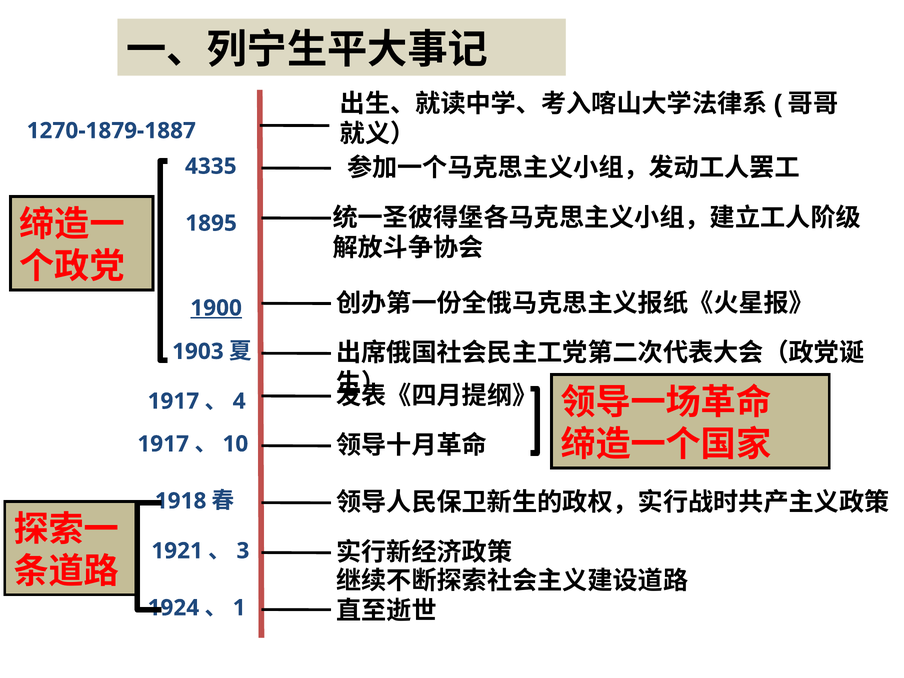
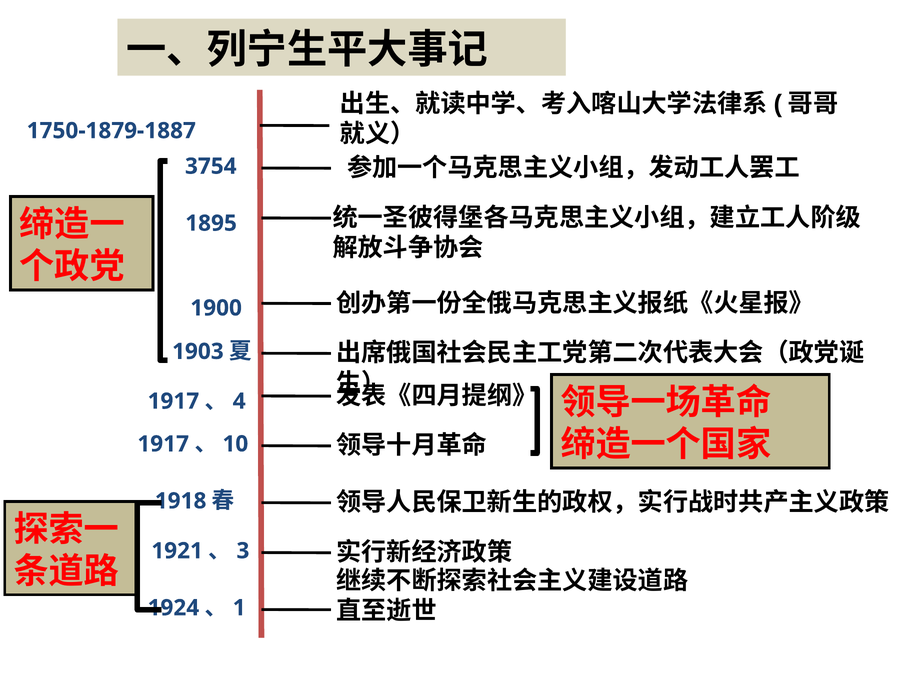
1270-1879-1887: 1270-1879-1887 -> 1750-1879-1887
4335: 4335 -> 3754
1900 underline: present -> none
